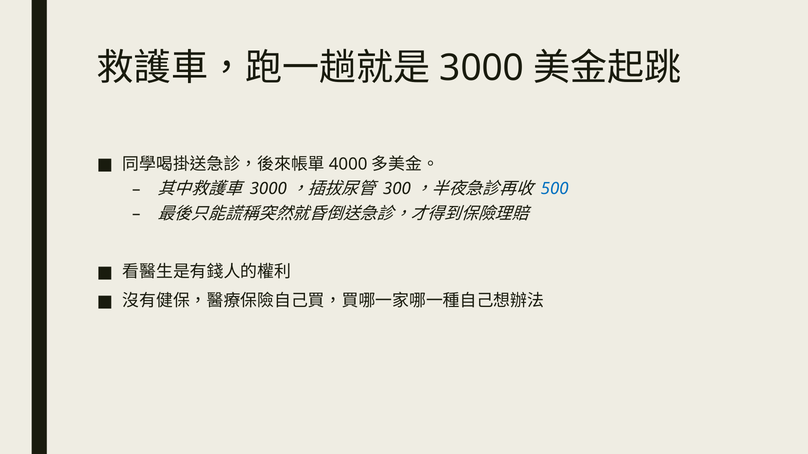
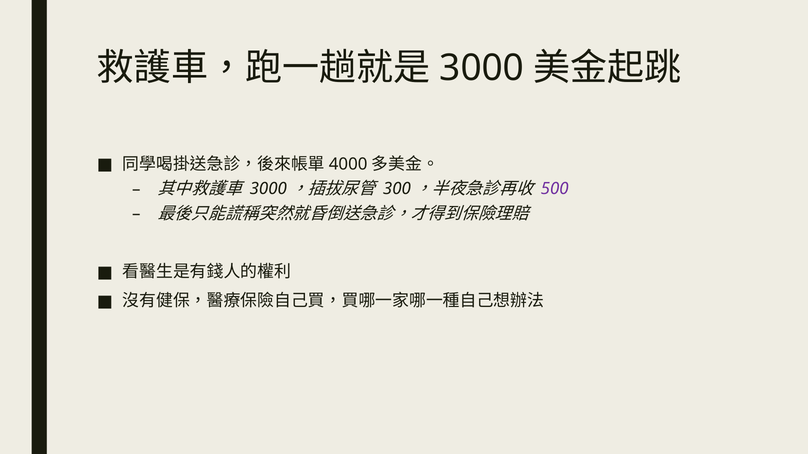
500 colour: blue -> purple
